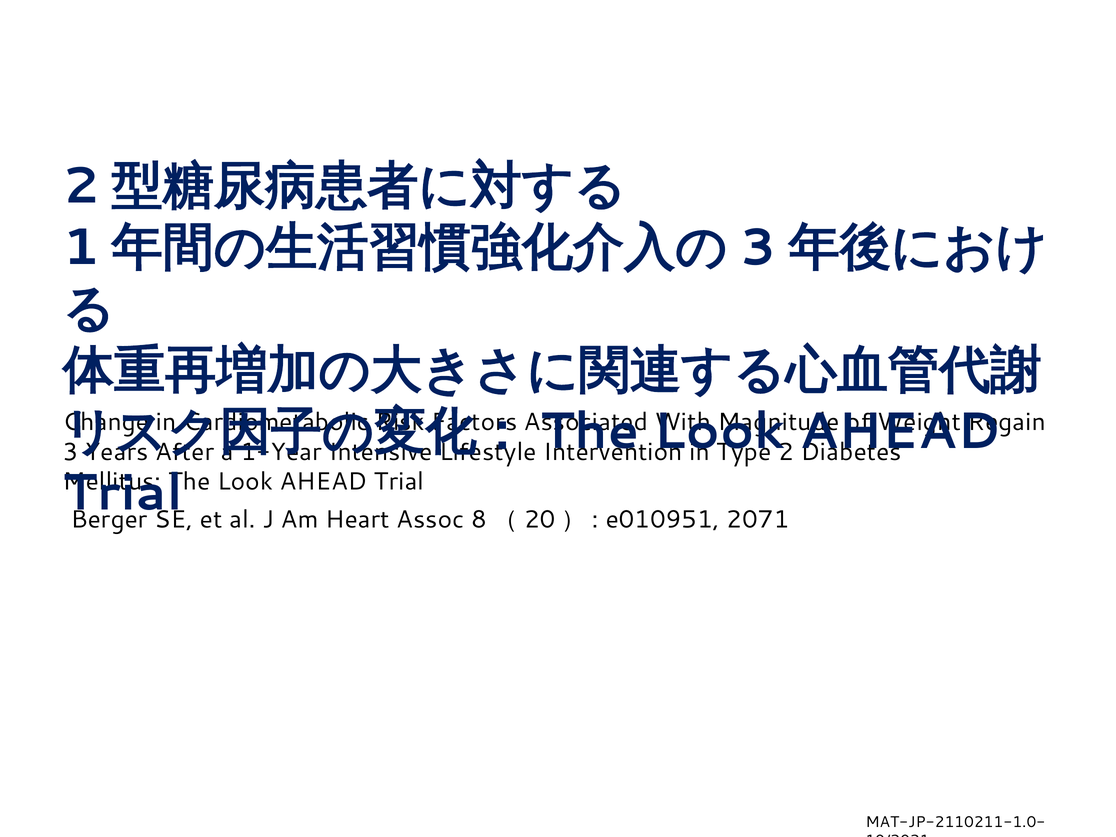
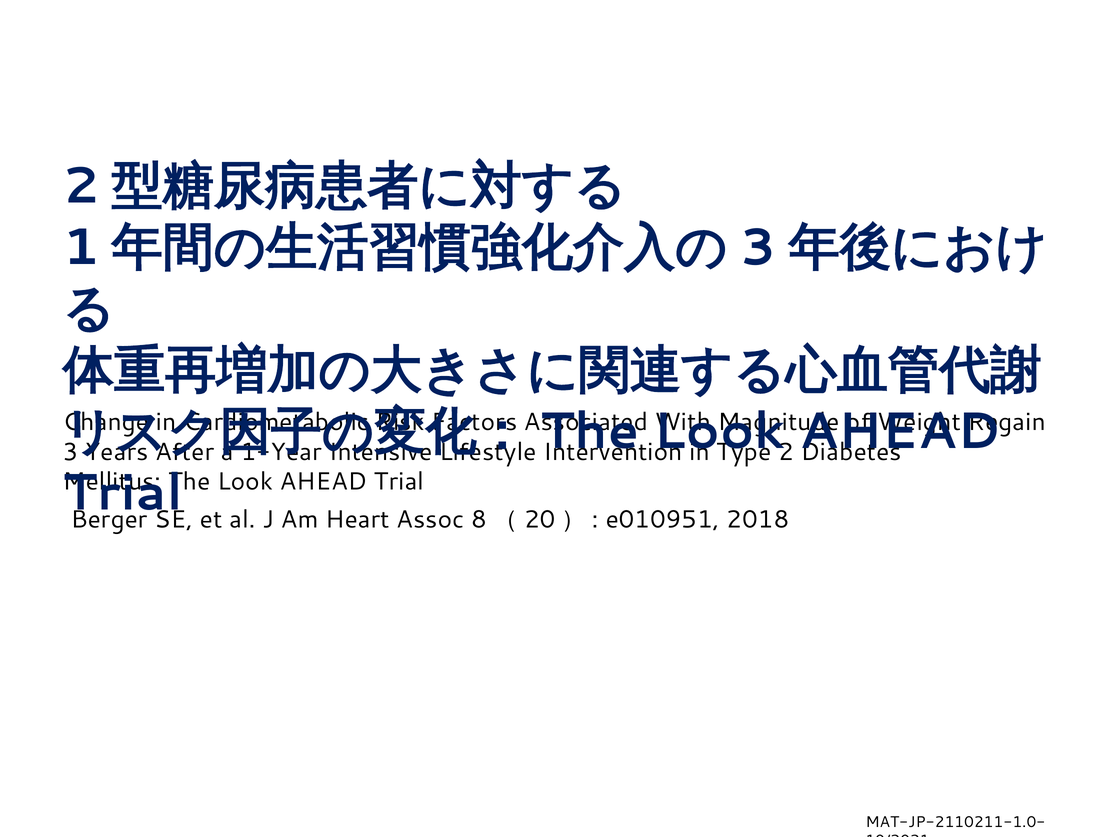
2071: 2071 -> 2018
